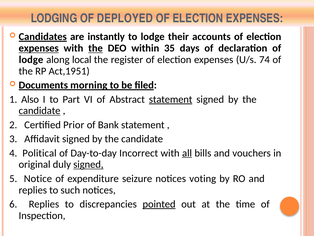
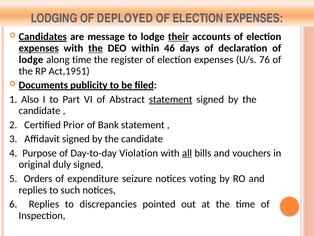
instantly: instantly -> message
their underline: none -> present
35: 35 -> 46
along local: local -> time
74: 74 -> 76
morning: morning -> publicity
candidate at (40, 111) underline: present -> none
Political: Political -> Purpose
Incorrect: Incorrect -> Violation
signed at (88, 164) underline: present -> none
Notice: Notice -> Orders
pointed underline: present -> none
